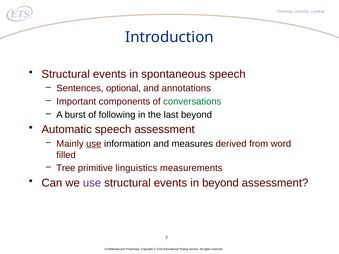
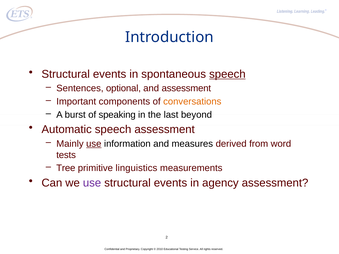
speech at (227, 74) underline: none -> present
and annotations: annotations -> assessment
conversations colour: green -> orange
following: following -> speaking
filled: filled -> tests
in beyond: beyond -> agency
